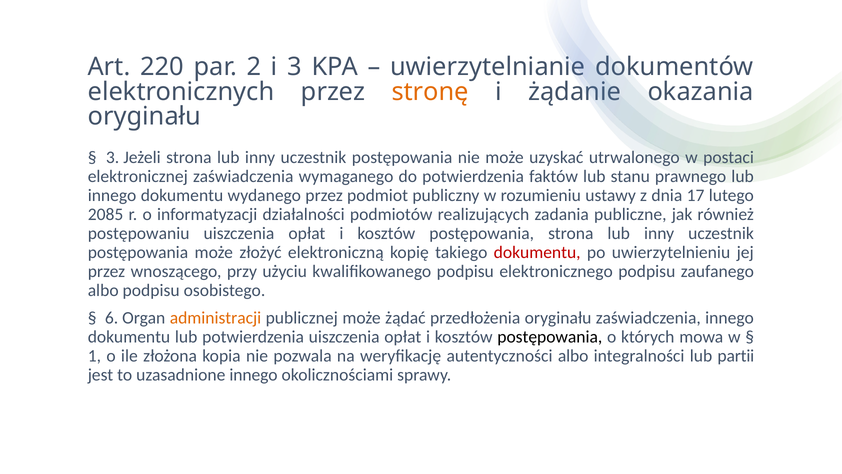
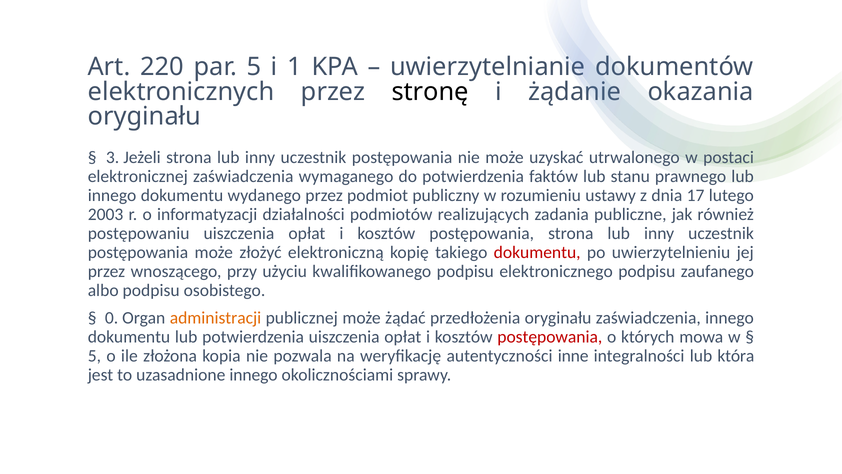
par 2: 2 -> 5
i 3: 3 -> 1
stronę colour: orange -> black
2085: 2085 -> 2003
6: 6 -> 0
postępowania at (550, 337) colour: black -> red
1 at (94, 356): 1 -> 5
autentyczności albo: albo -> inne
partii: partii -> która
